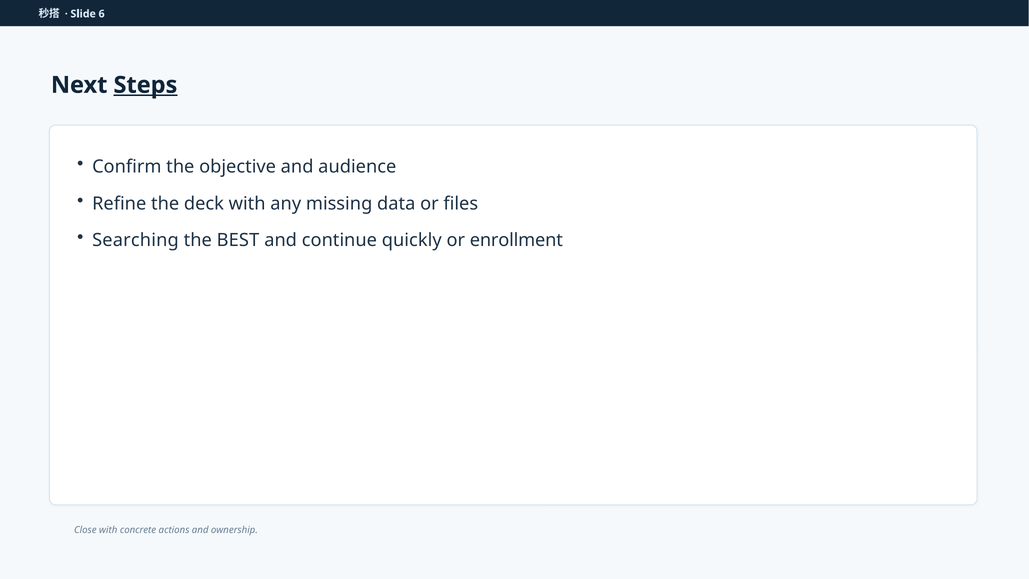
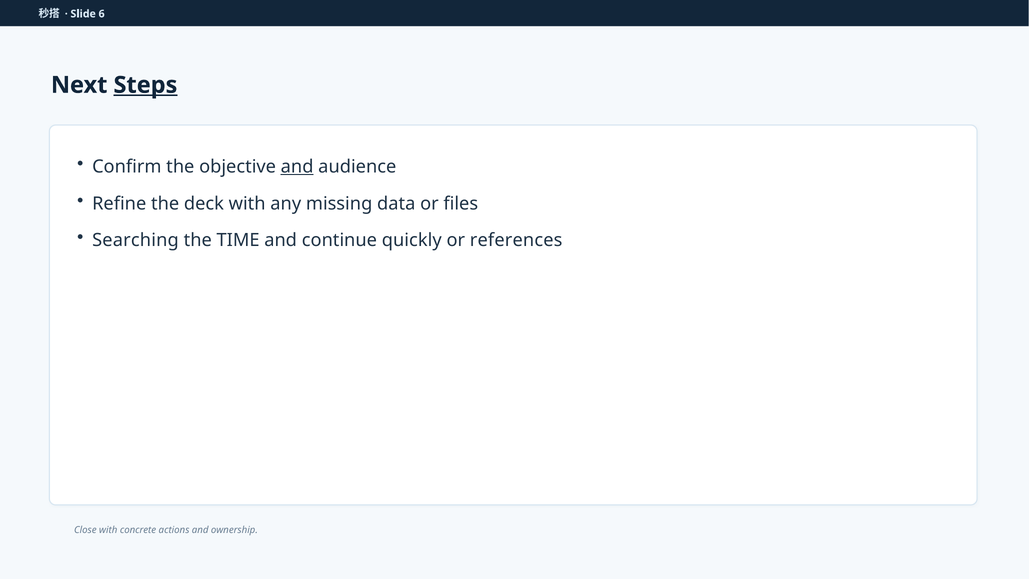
and at (297, 167) underline: none -> present
BEST: BEST -> TIME
enrollment: enrollment -> references
